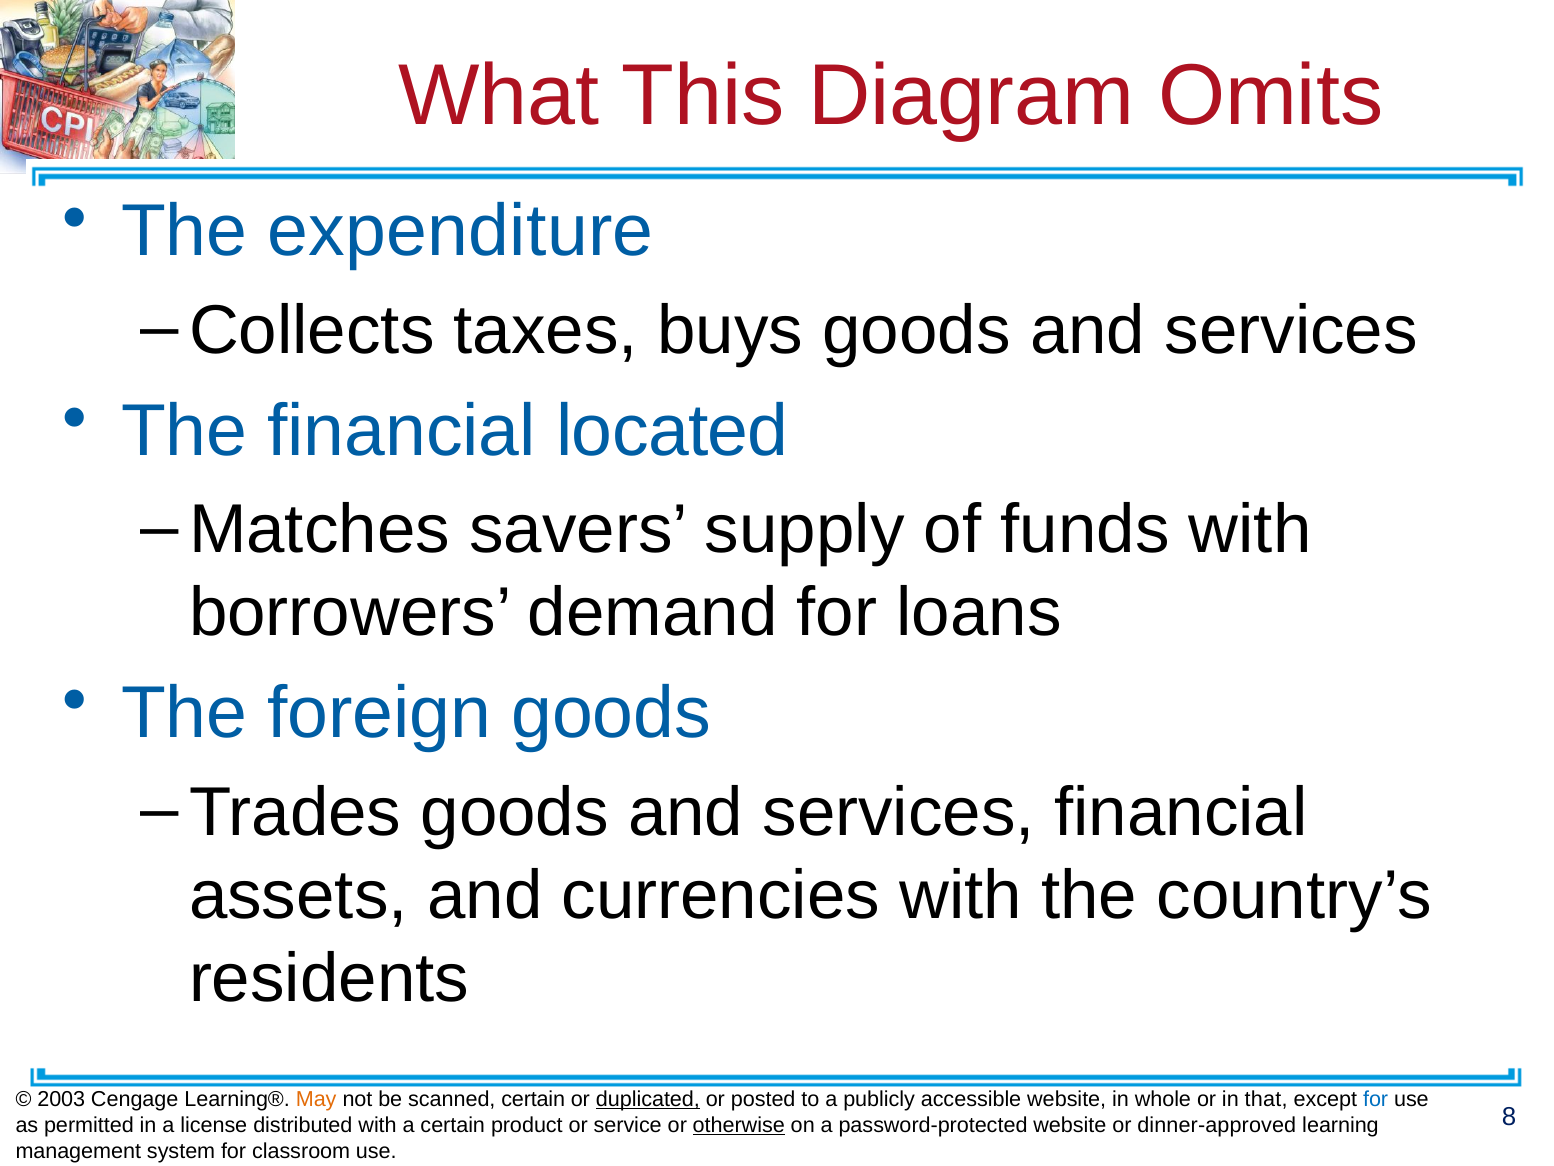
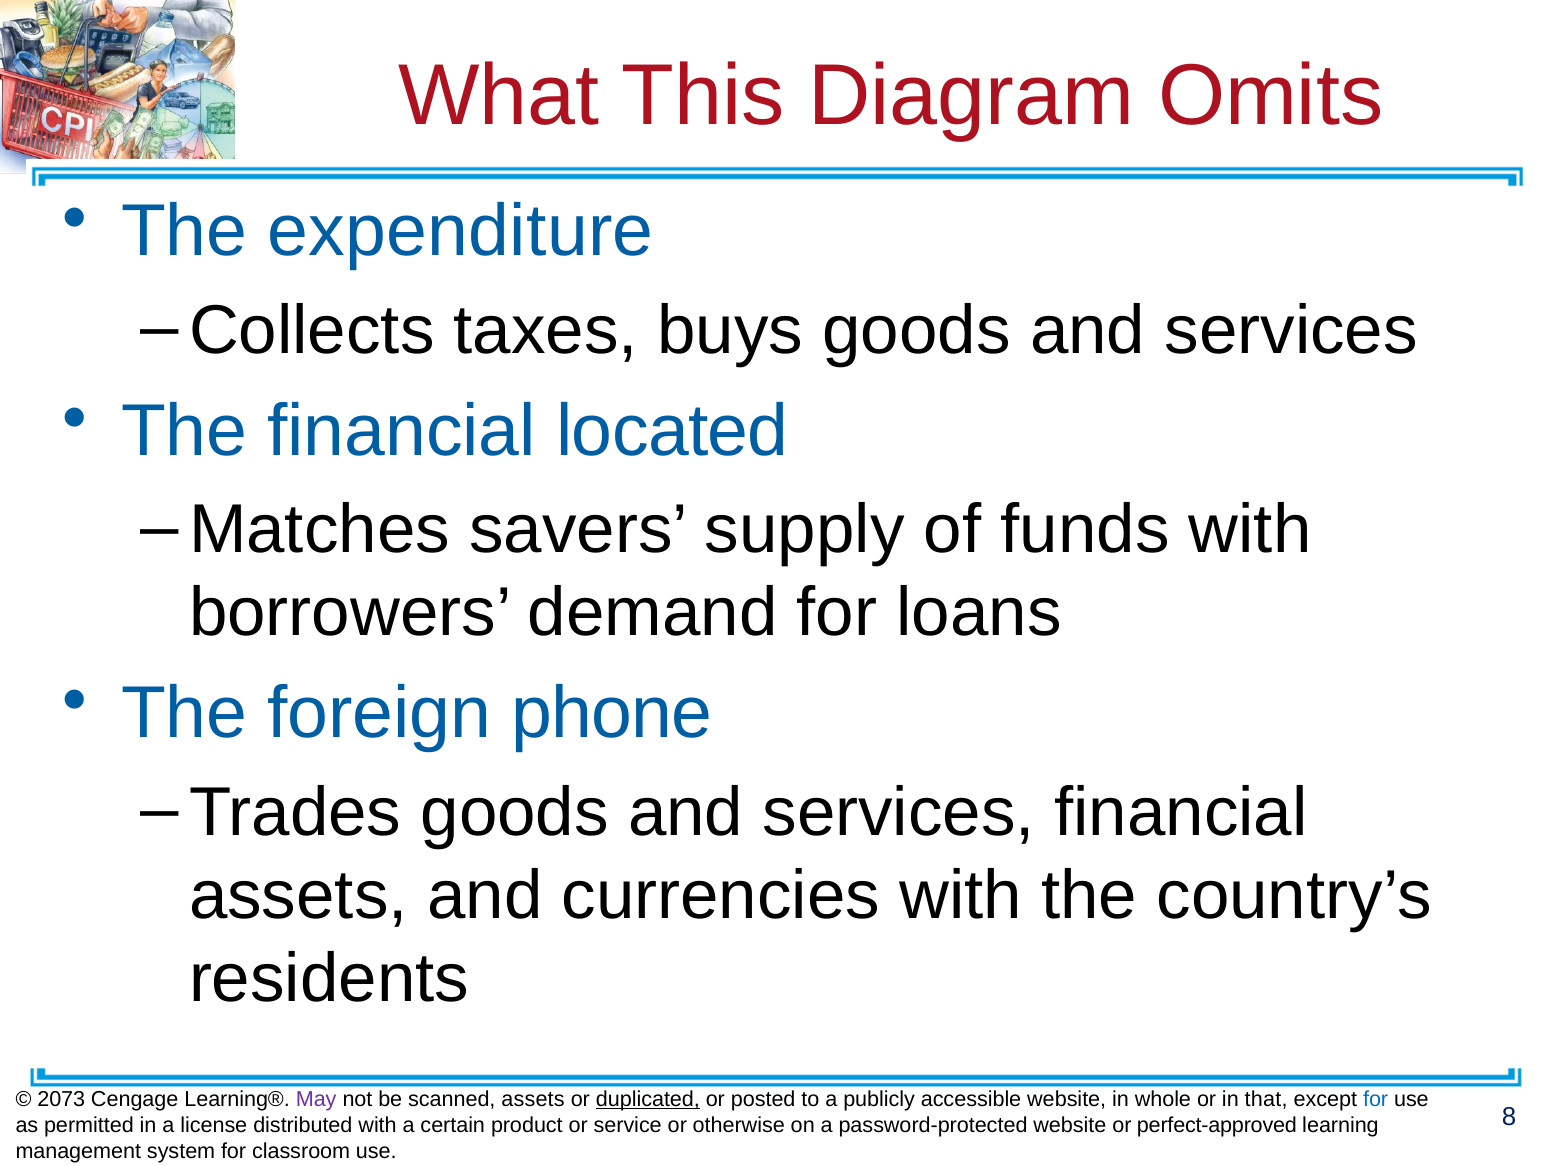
foreign goods: goods -> phone
2003: 2003 -> 2073
May colour: orange -> purple
scanned certain: certain -> assets
otherwise underline: present -> none
dinner-approved: dinner-approved -> perfect-approved
